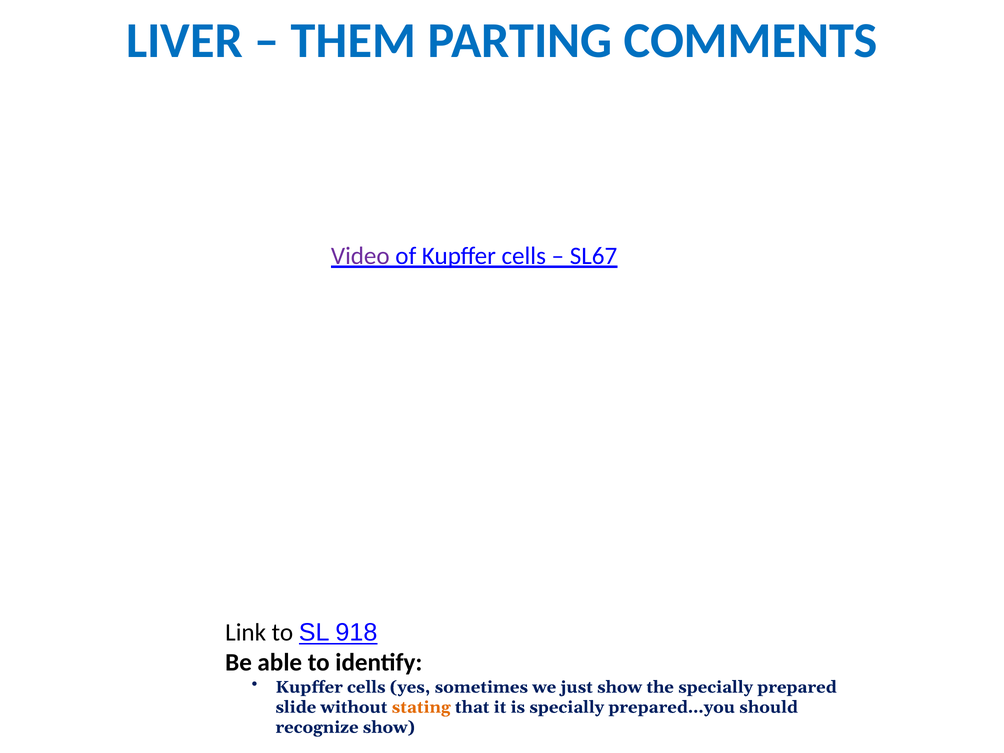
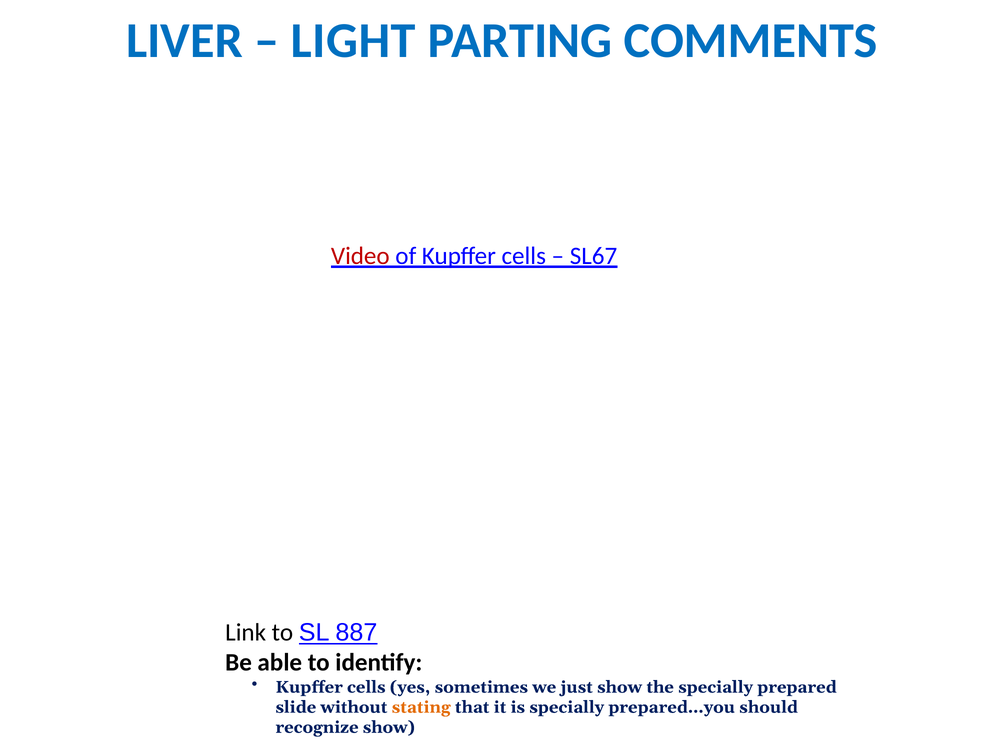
THEM: THEM -> LIGHT
Video colour: purple -> red
918: 918 -> 887
